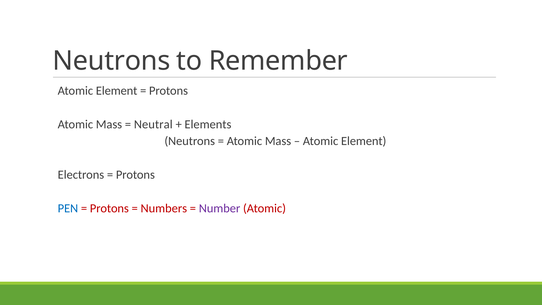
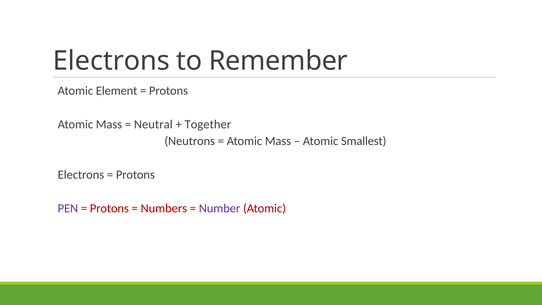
Neutrons at (111, 61): Neutrons -> Electrons
Elements: Elements -> Together
Element at (364, 141): Element -> Smallest
PEN colour: blue -> purple
